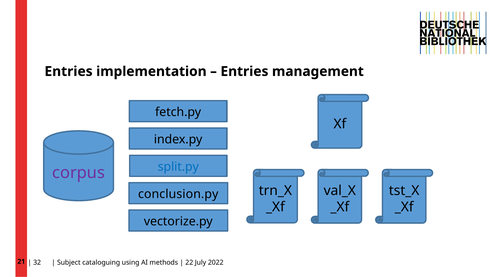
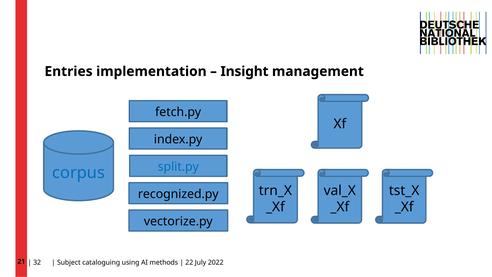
Entries at (244, 71): Entries -> Insight
corpus colour: purple -> blue
conclusion.py: conclusion.py -> recognized.py
